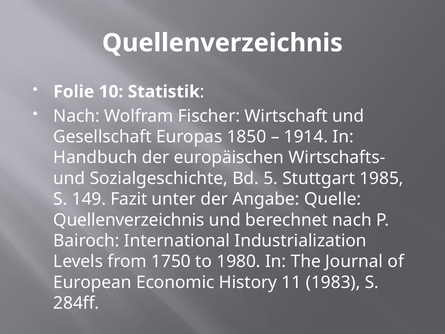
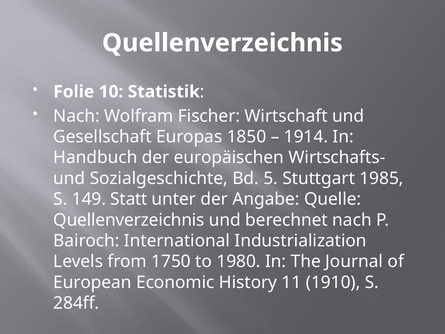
Fazit: Fazit -> Statt
1983: 1983 -> 1910
